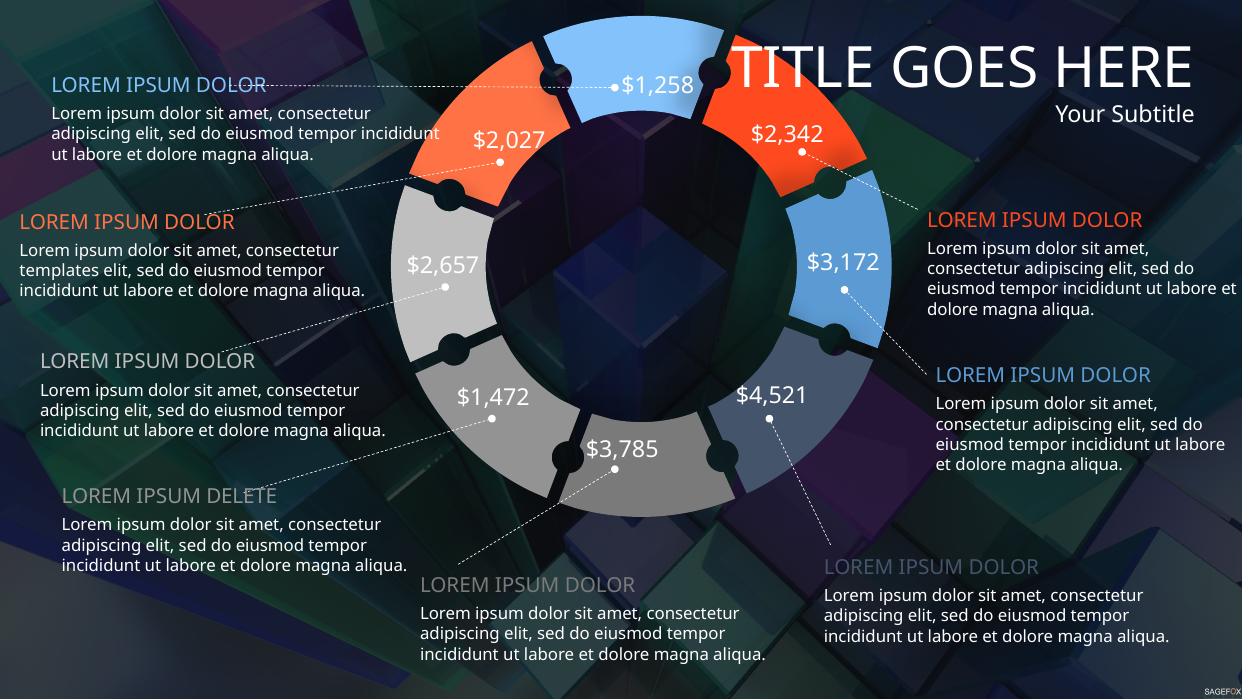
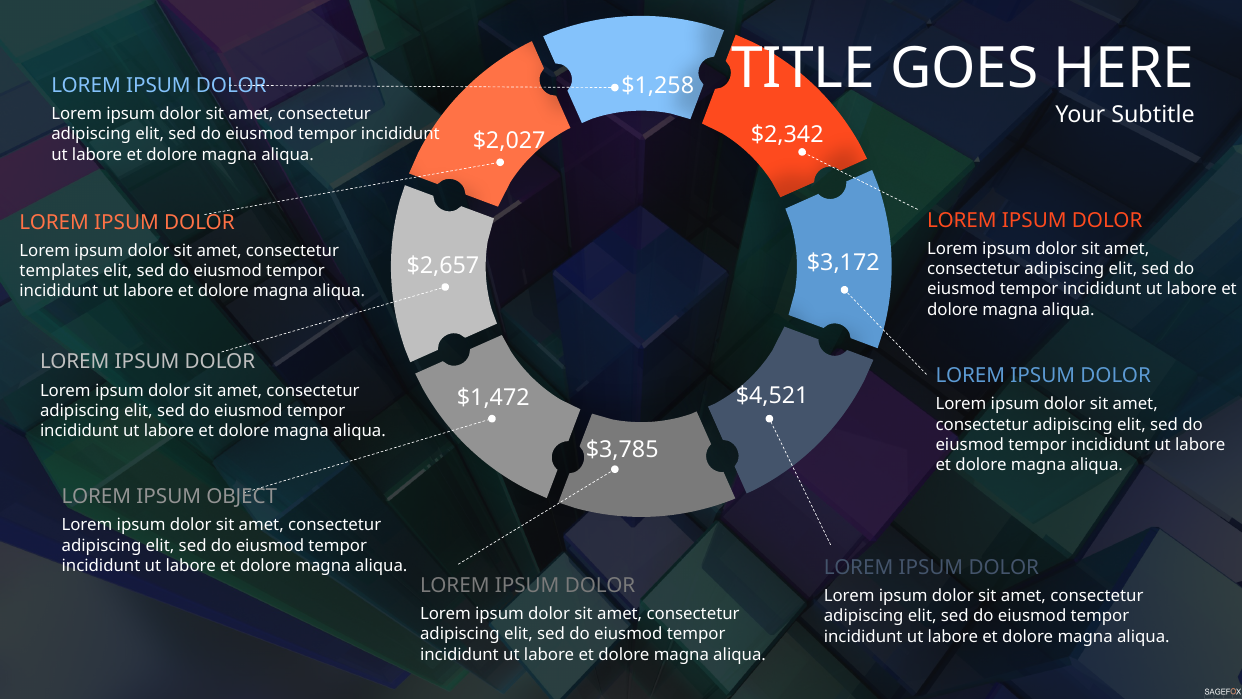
DELETE: DELETE -> OBJECT
